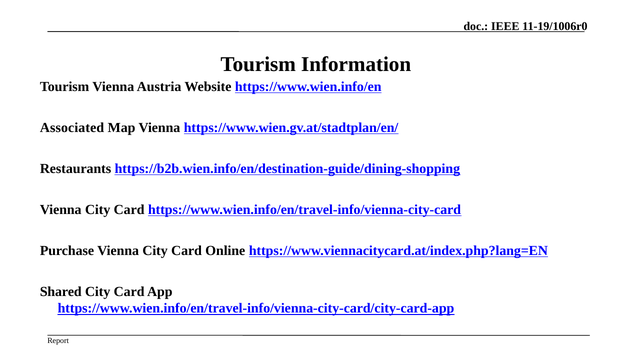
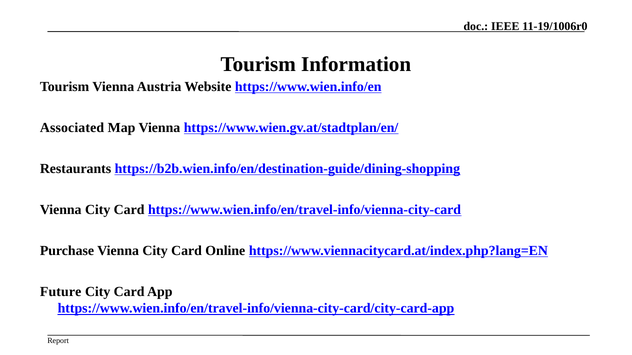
Shared: Shared -> Future
